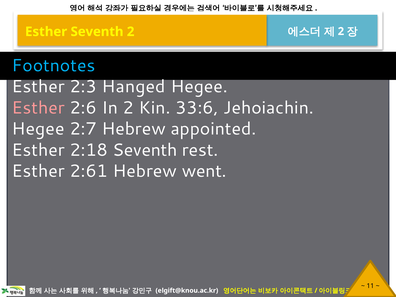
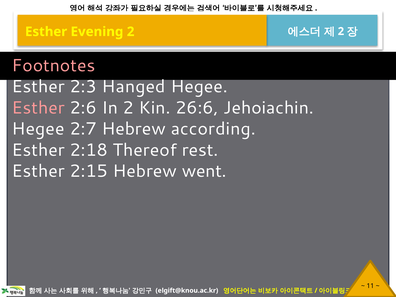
Esther Seventh: Seventh -> Evening
Footnotes colour: light blue -> pink
33:6: 33:6 -> 26:6
appointed: appointed -> according
2:18 Seventh: Seventh -> Thereof
2:61: 2:61 -> 2:15
